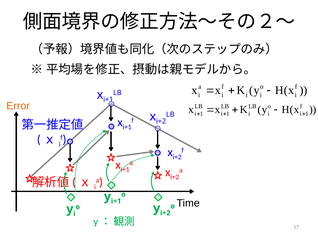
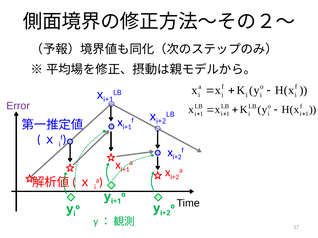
Error colour: orange -> purple
